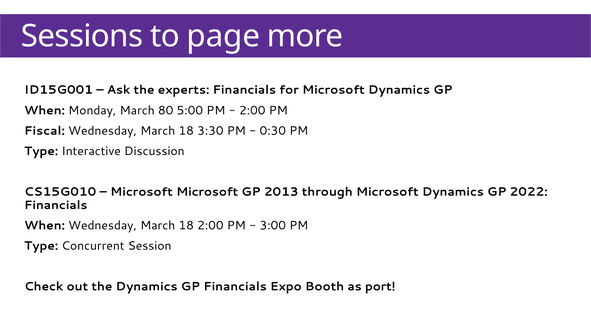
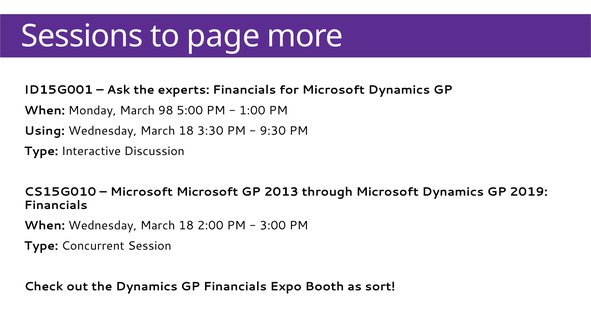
80: 80 -> 98
2:00 at (252, 111): 2:00 -> 1:00
Fiscal: Fiscal -> Using
0:30: 0:30 -> 9:30
2022: 2022 -> 2019
port: port -> sort
